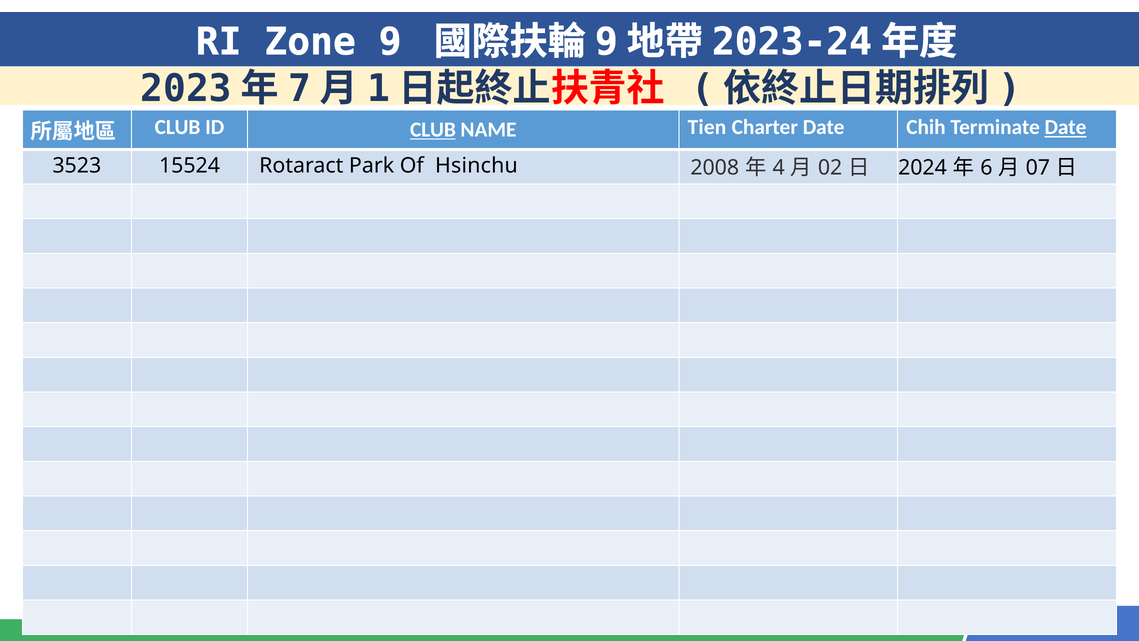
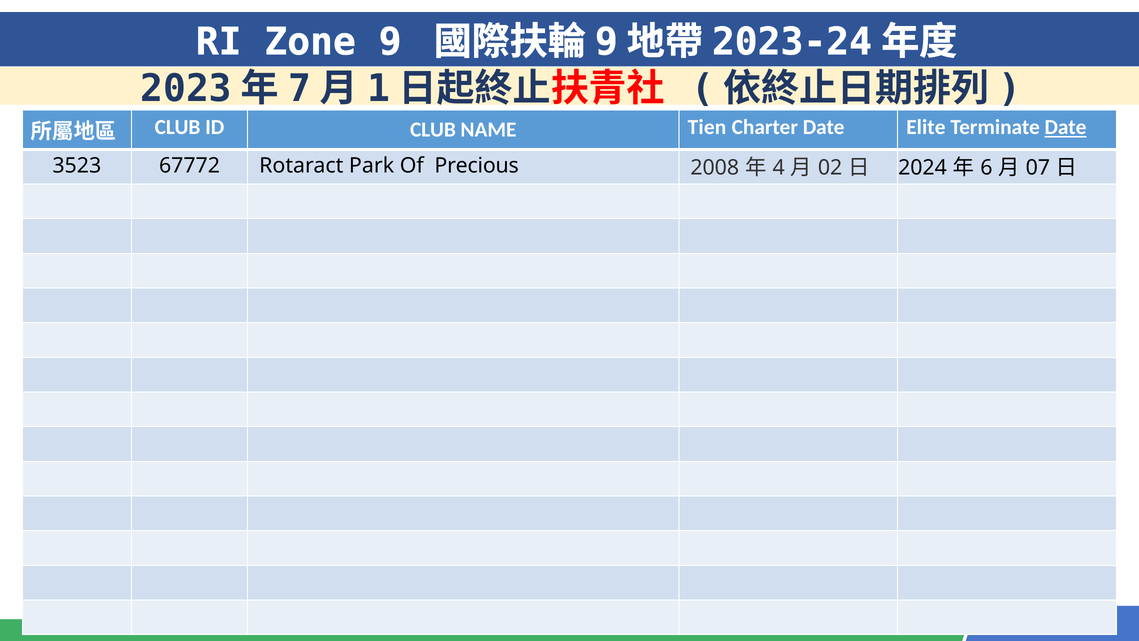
CLUB at (433, 130) underline: present -> none
Chih: Chih -> Elite
15524: 15524 -> 67772
Hsinchu: Hsinchu -> Precious
